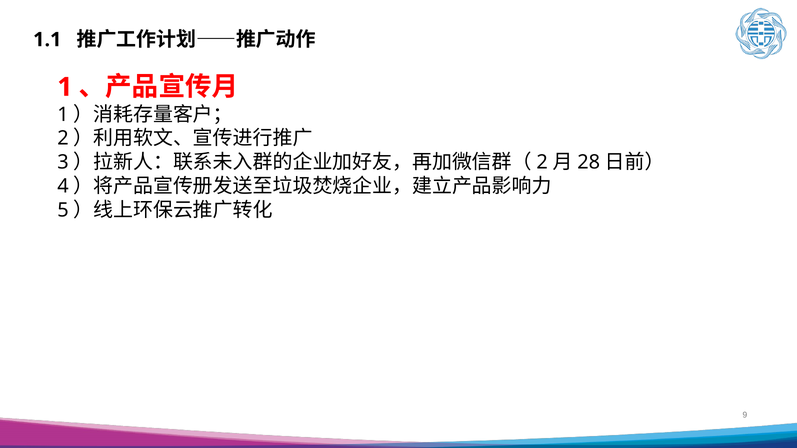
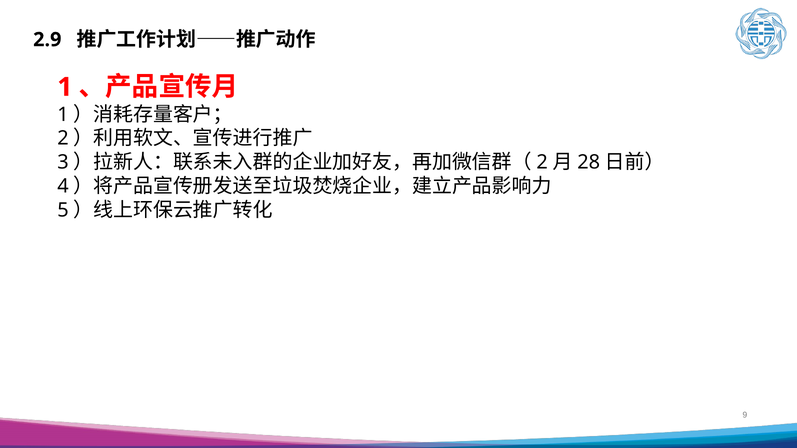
1.1: 1.1 -> 2.9
